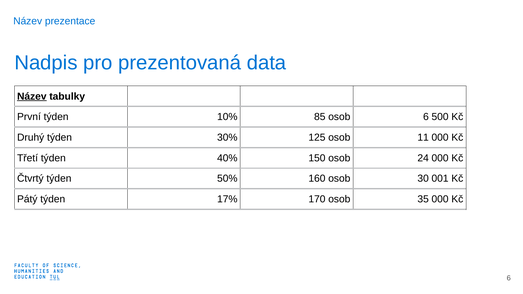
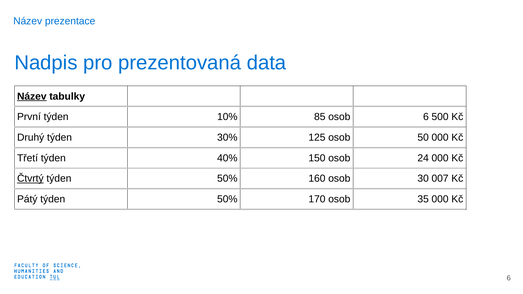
11: 11 -> 50
Čtvrtý underline: none -> present
001: 001 -> 007
Pátý týden 17%: 17% -> 50%
